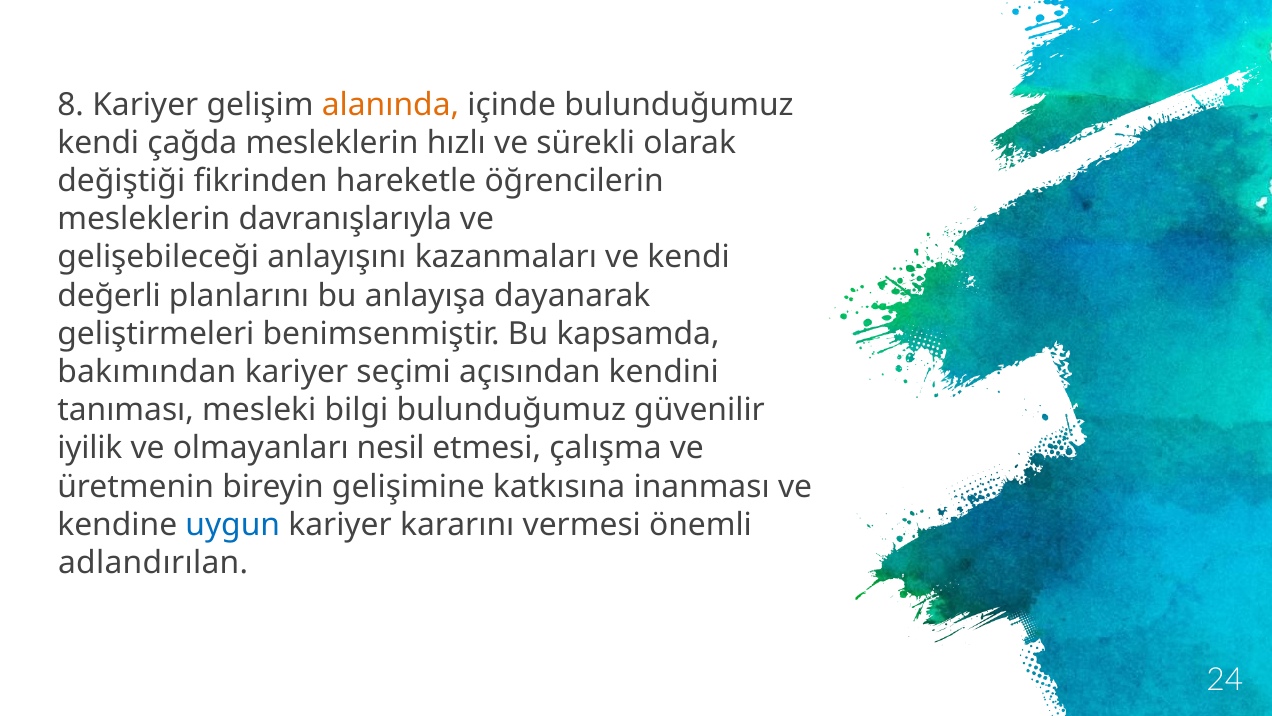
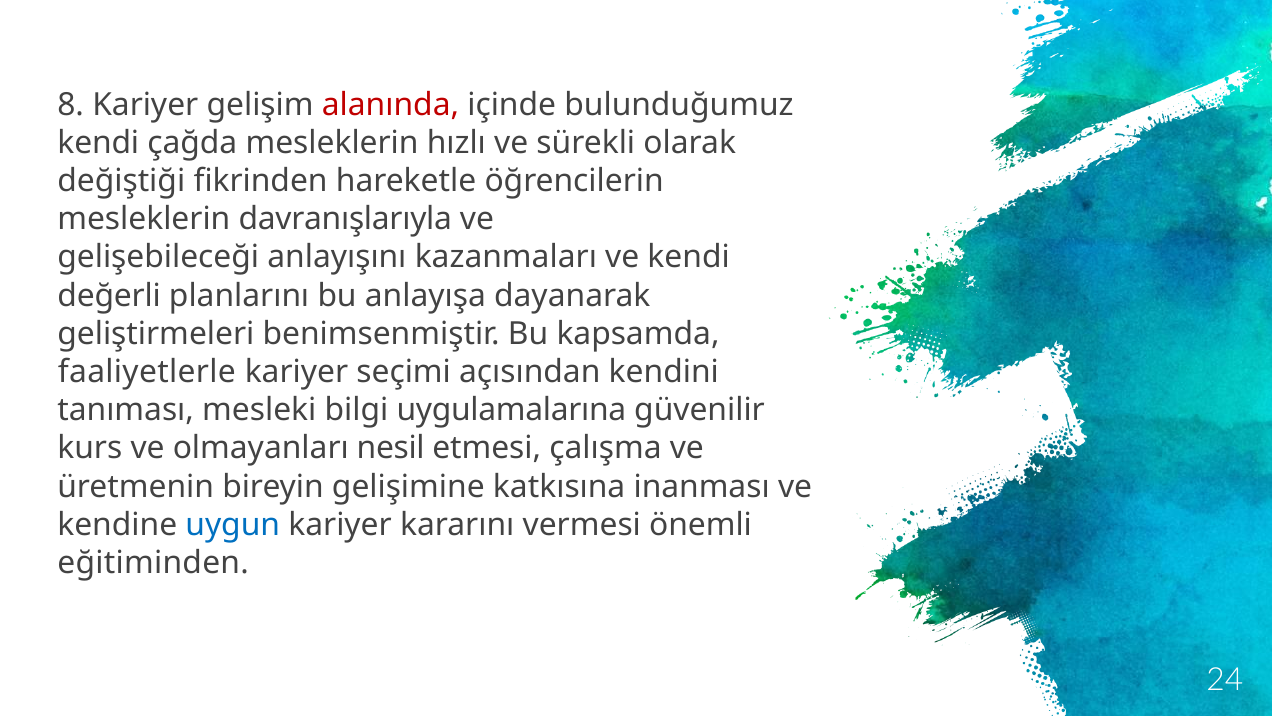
alanında colour: orange -> red
bakımından: bakımından -> faaliyetlerle
bilgi bulunduğumuz: bulunduğumuz -> uygulamalarına
iyilik: iyilik -> kurs
adlandırılan: adlandırılan -> eğitiminden
